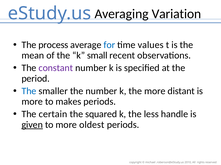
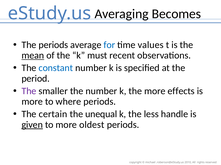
Variation: Variation -> Becomes
The process: process -> periods
mean underline: none -> present
small: small -> must
constant colour: purple -> blue
The at (29, 91) colour: blue -> purple
distant: distant -> effects
makes: makes -> where
squared: squared -> unequal
